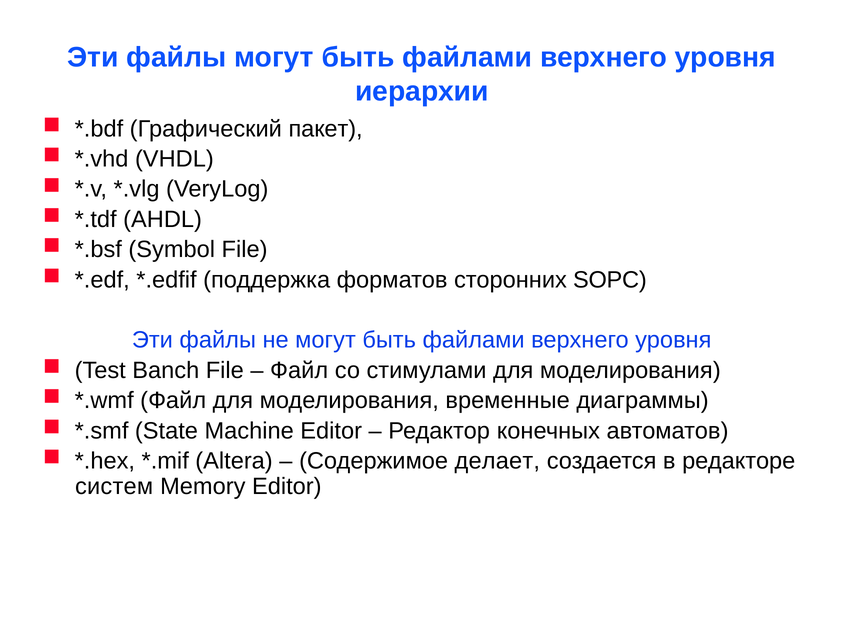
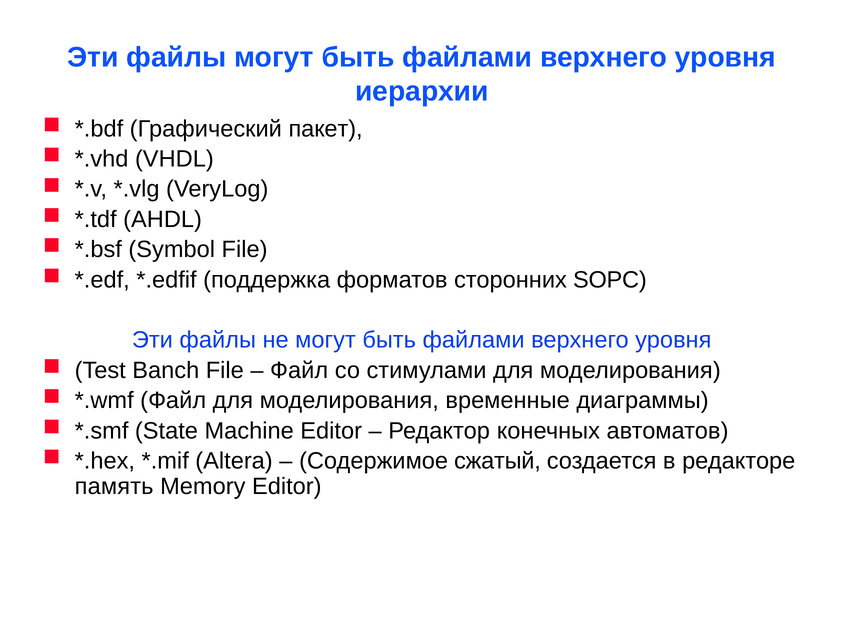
делает: делает -> сжатый
систем: систем -> память
